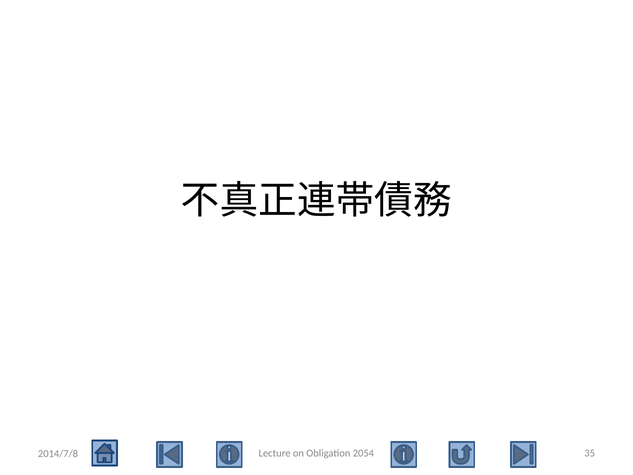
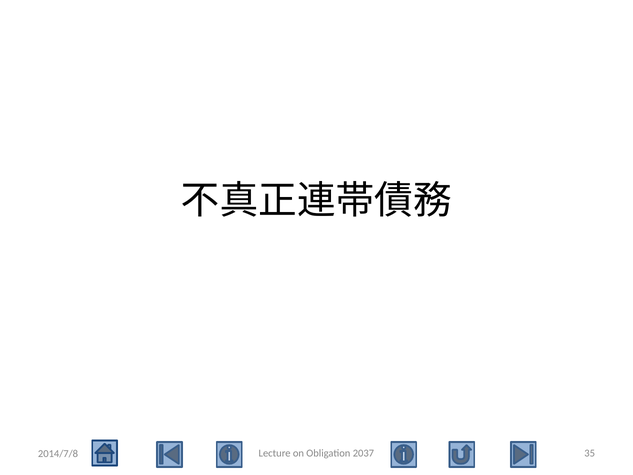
2054: 2054 -> 2037
